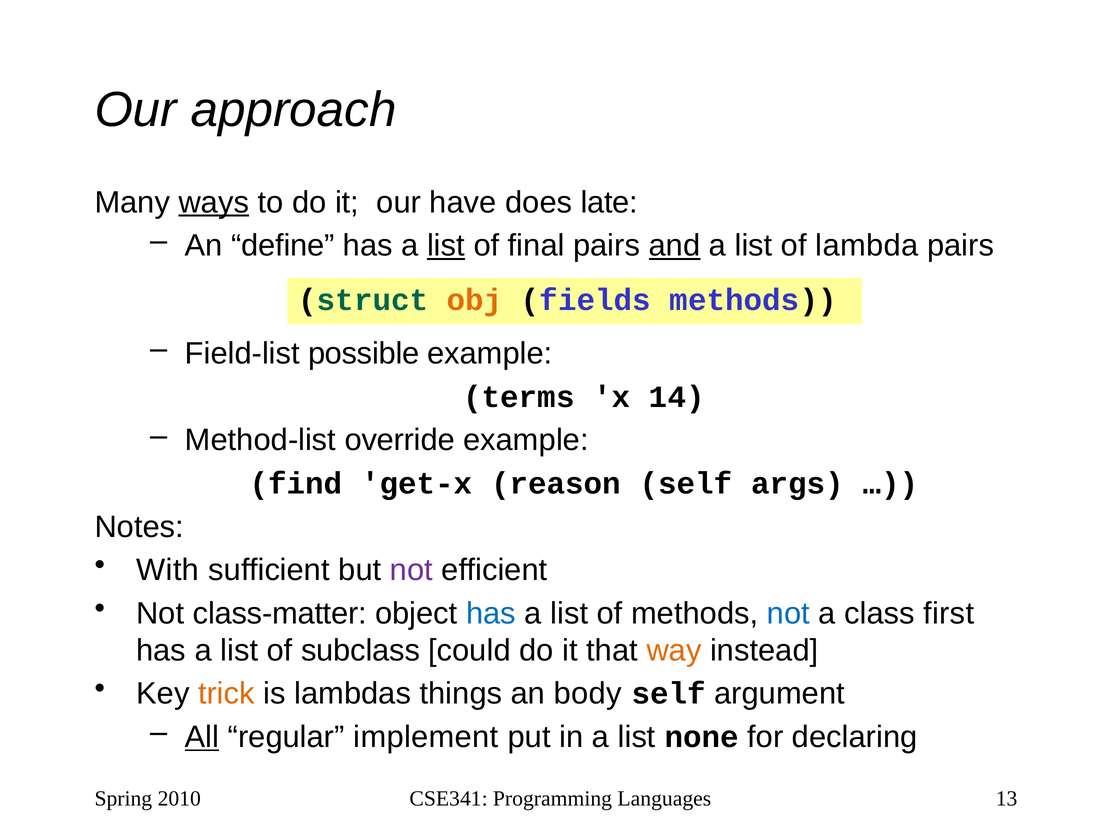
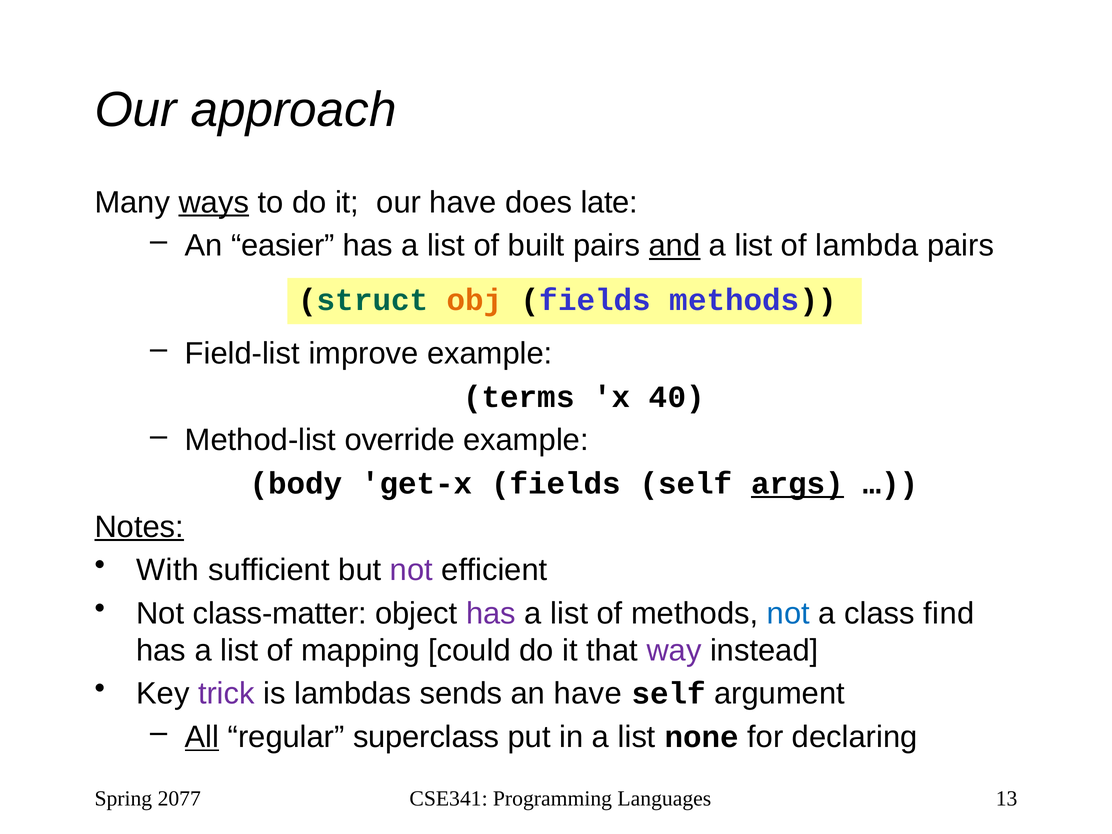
define: define -> easier
list at (446, 246) underline: present -> none
final: final -> built
possible: possible -> improve
14: 14 -> 40
find: find -> body
get-x reason: reason -> fields
args underline: none -> present
Notes underline: none -> present
has at (491, 613) colour: blue -> purple
first: first -> find
subclass: subclass -> mapping
way colour: orange -> purple
trick colour: orange -> purple
things: things -> sends
an body: body -> have
implement: implement -> superclass
2010: 2010 -> 2077
